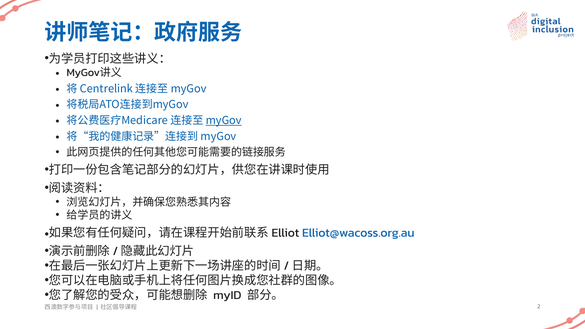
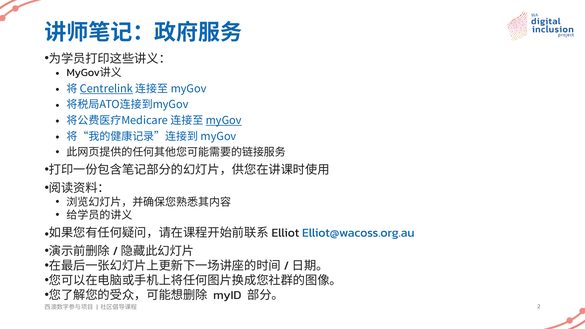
Centrelink underline: none -> present
